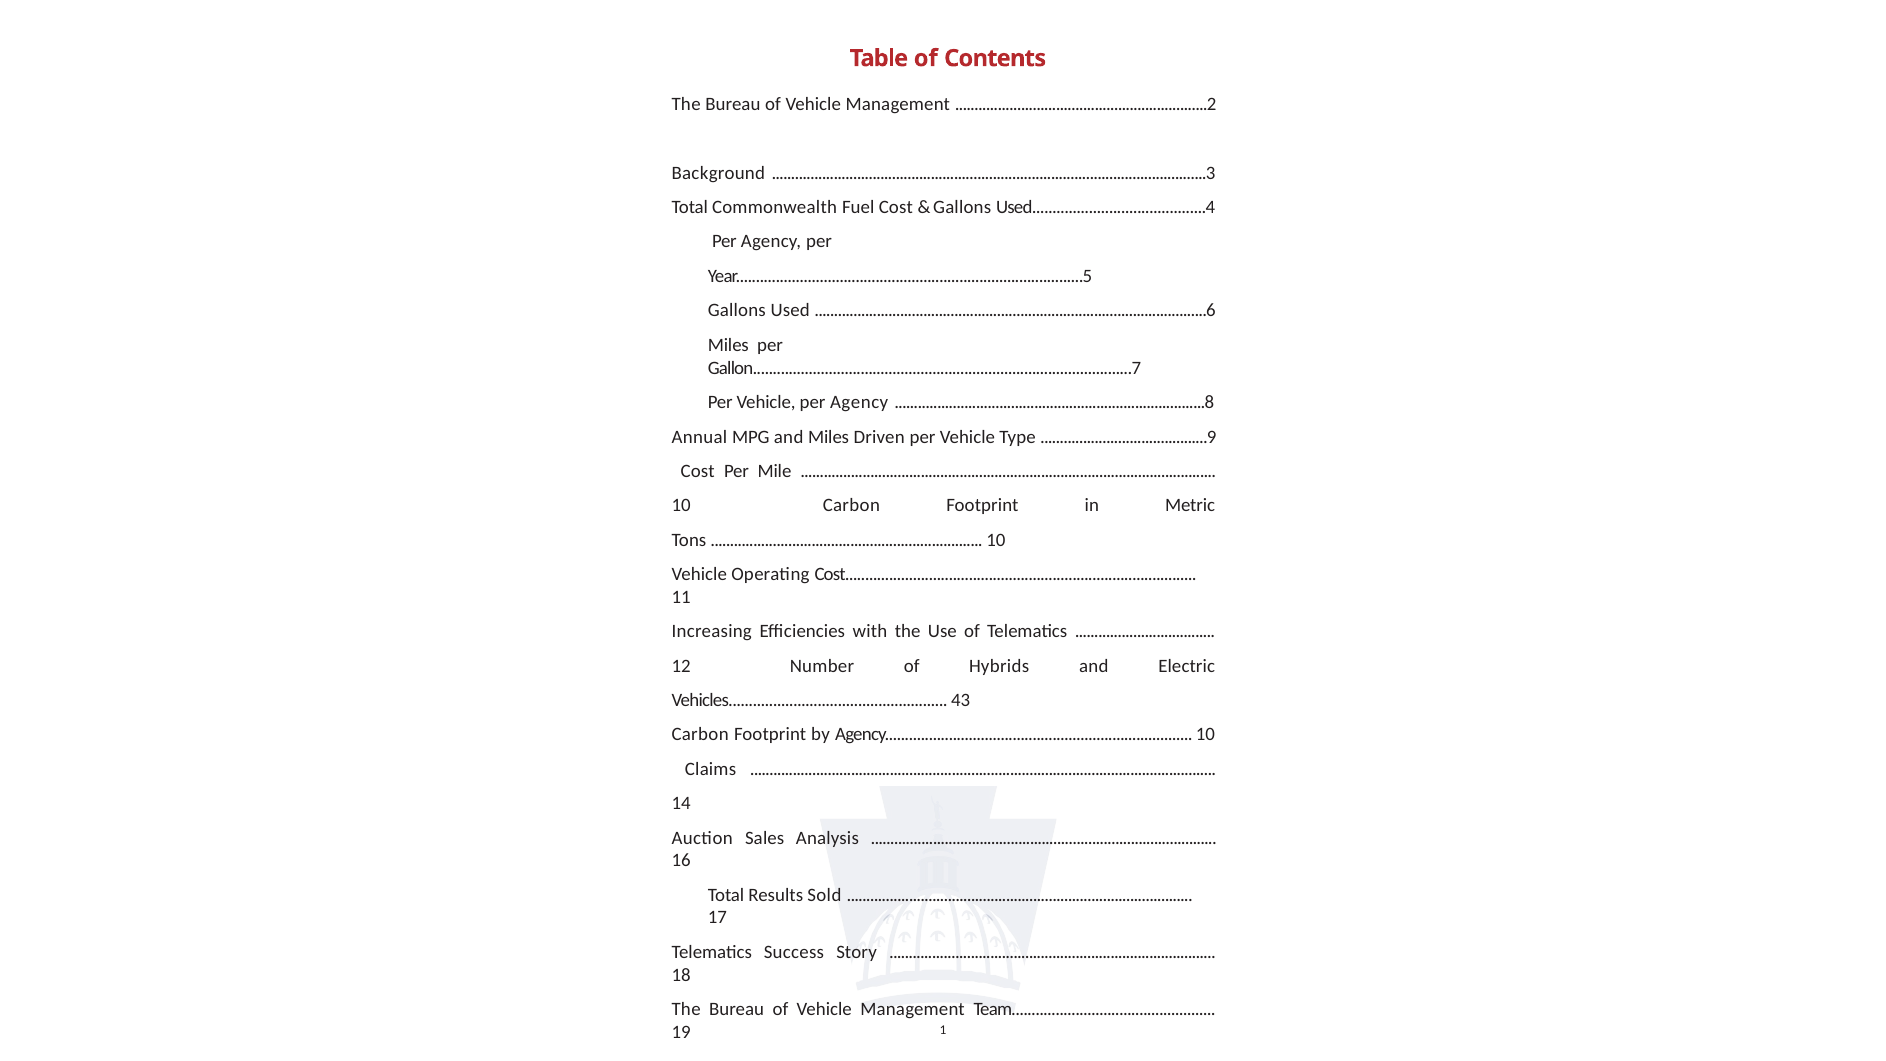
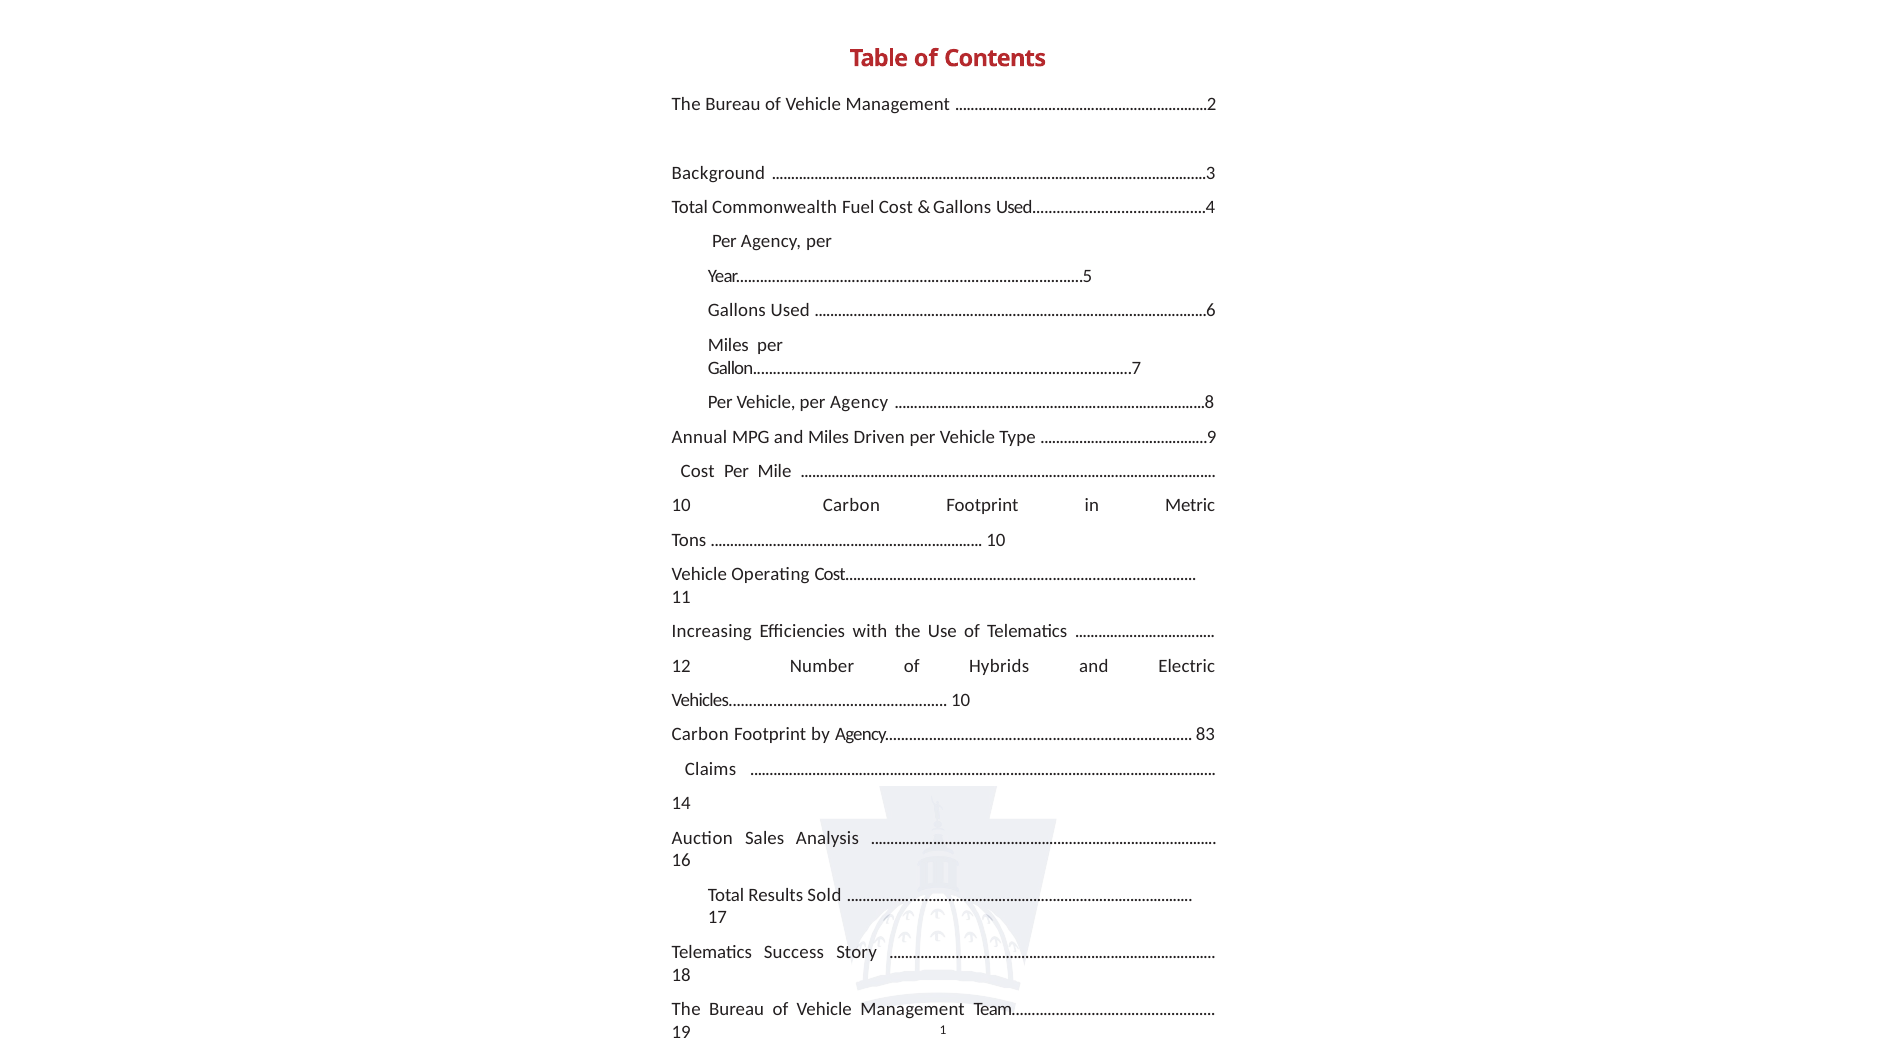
Vehicles 43: 43 -> 10
Agency 10: 10 -> 83
